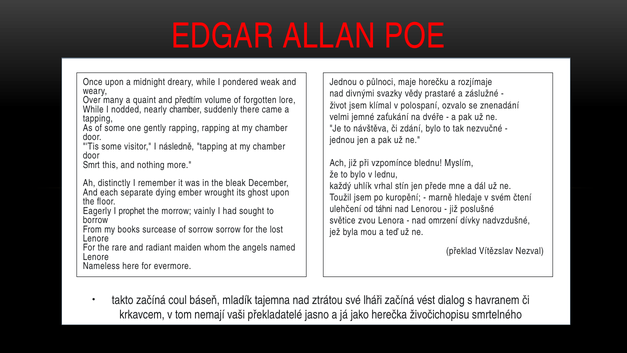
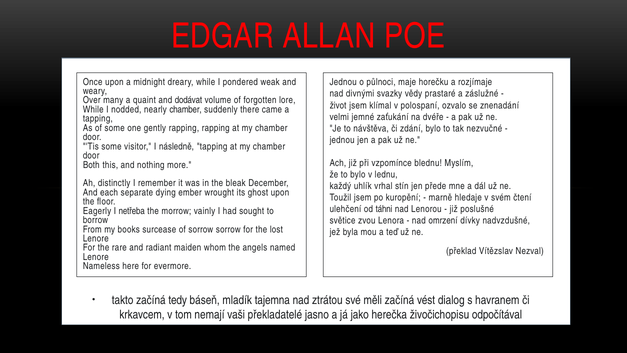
předtím: předtím -> dodávat
Smrt: Smrt -> Both
prophet: prophet -> netřeba
coul: coul -> tedy
lháři: lháři -> měli
smrtelného: smrtelného -> odpočítával
